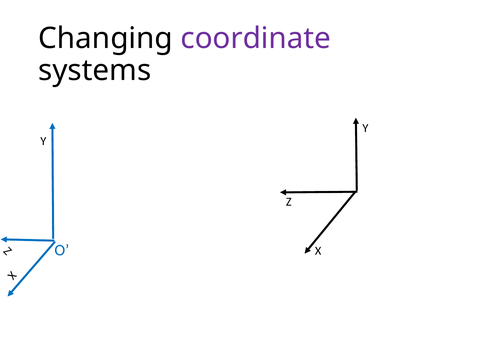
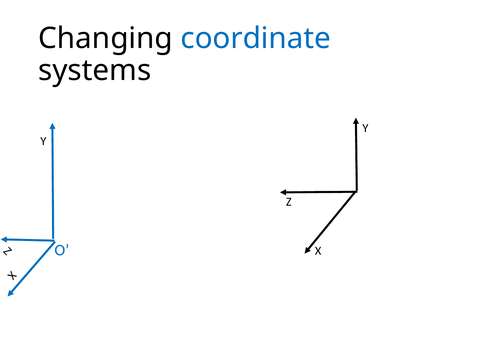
coordinate colour: purple -> blue
